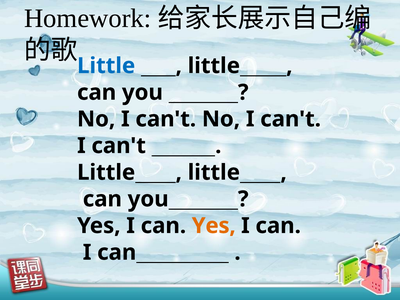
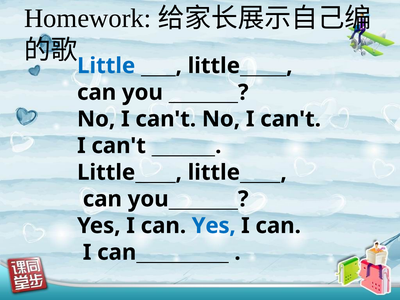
Yes at (214, 226) colour: orange -> blue
